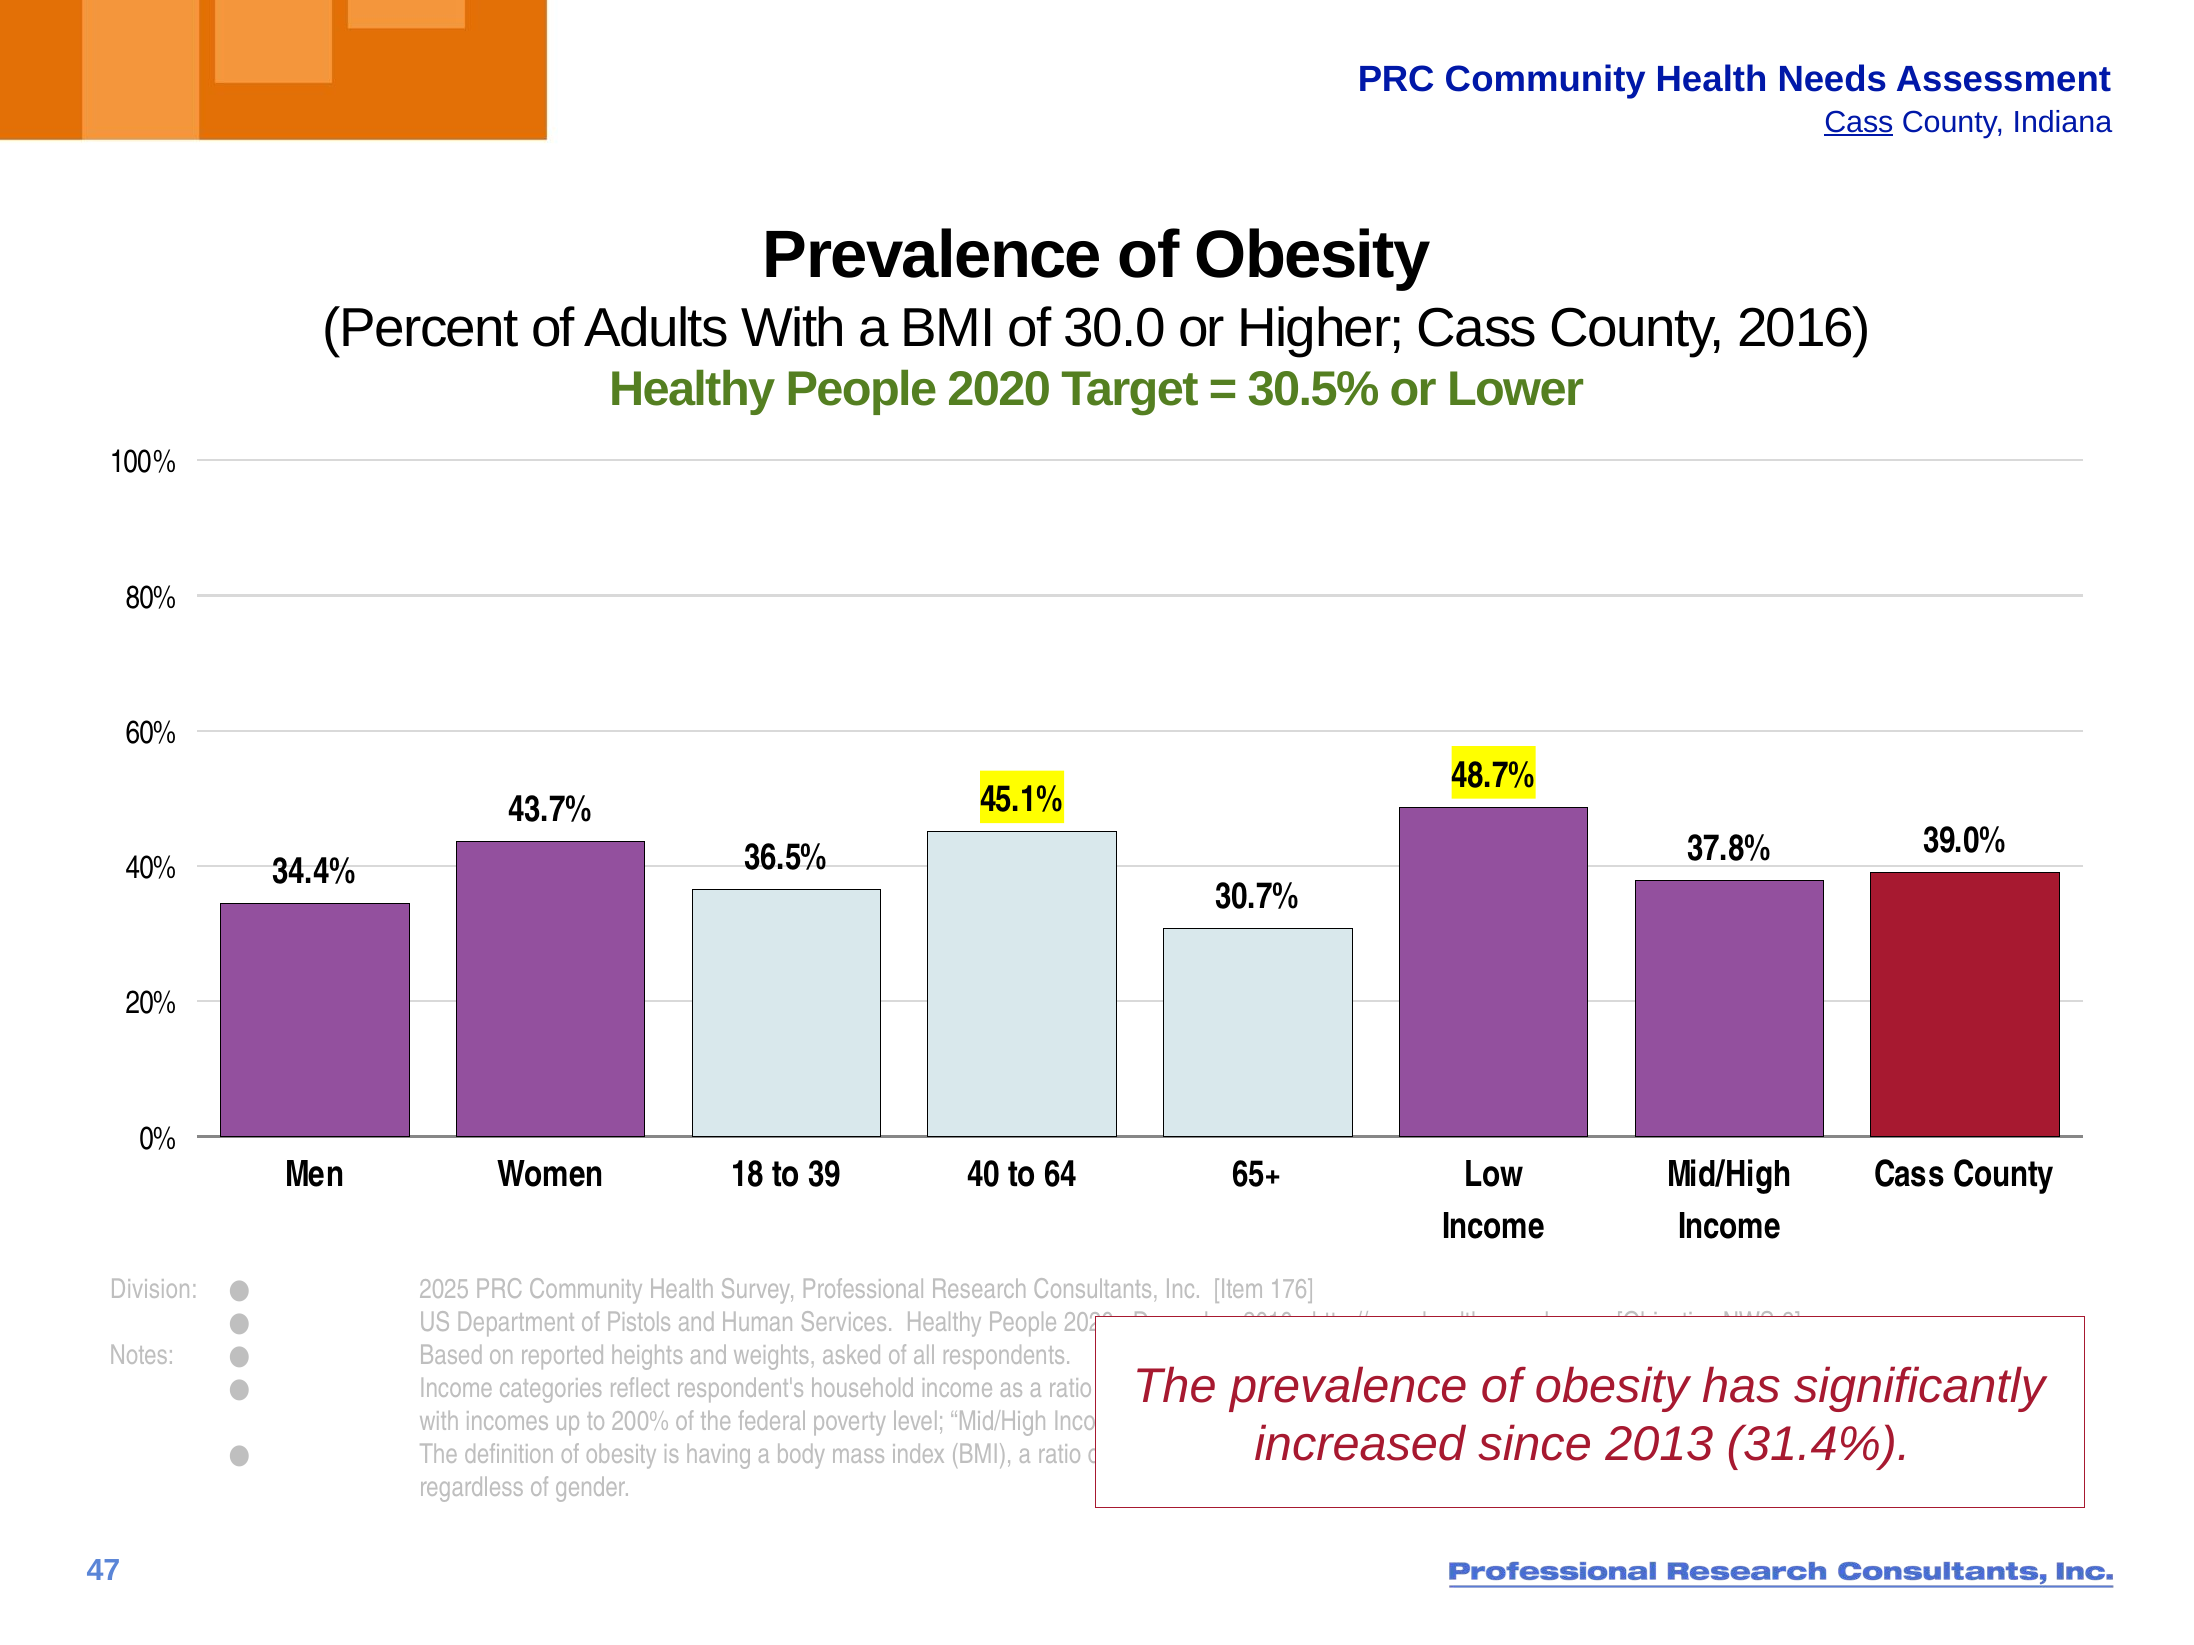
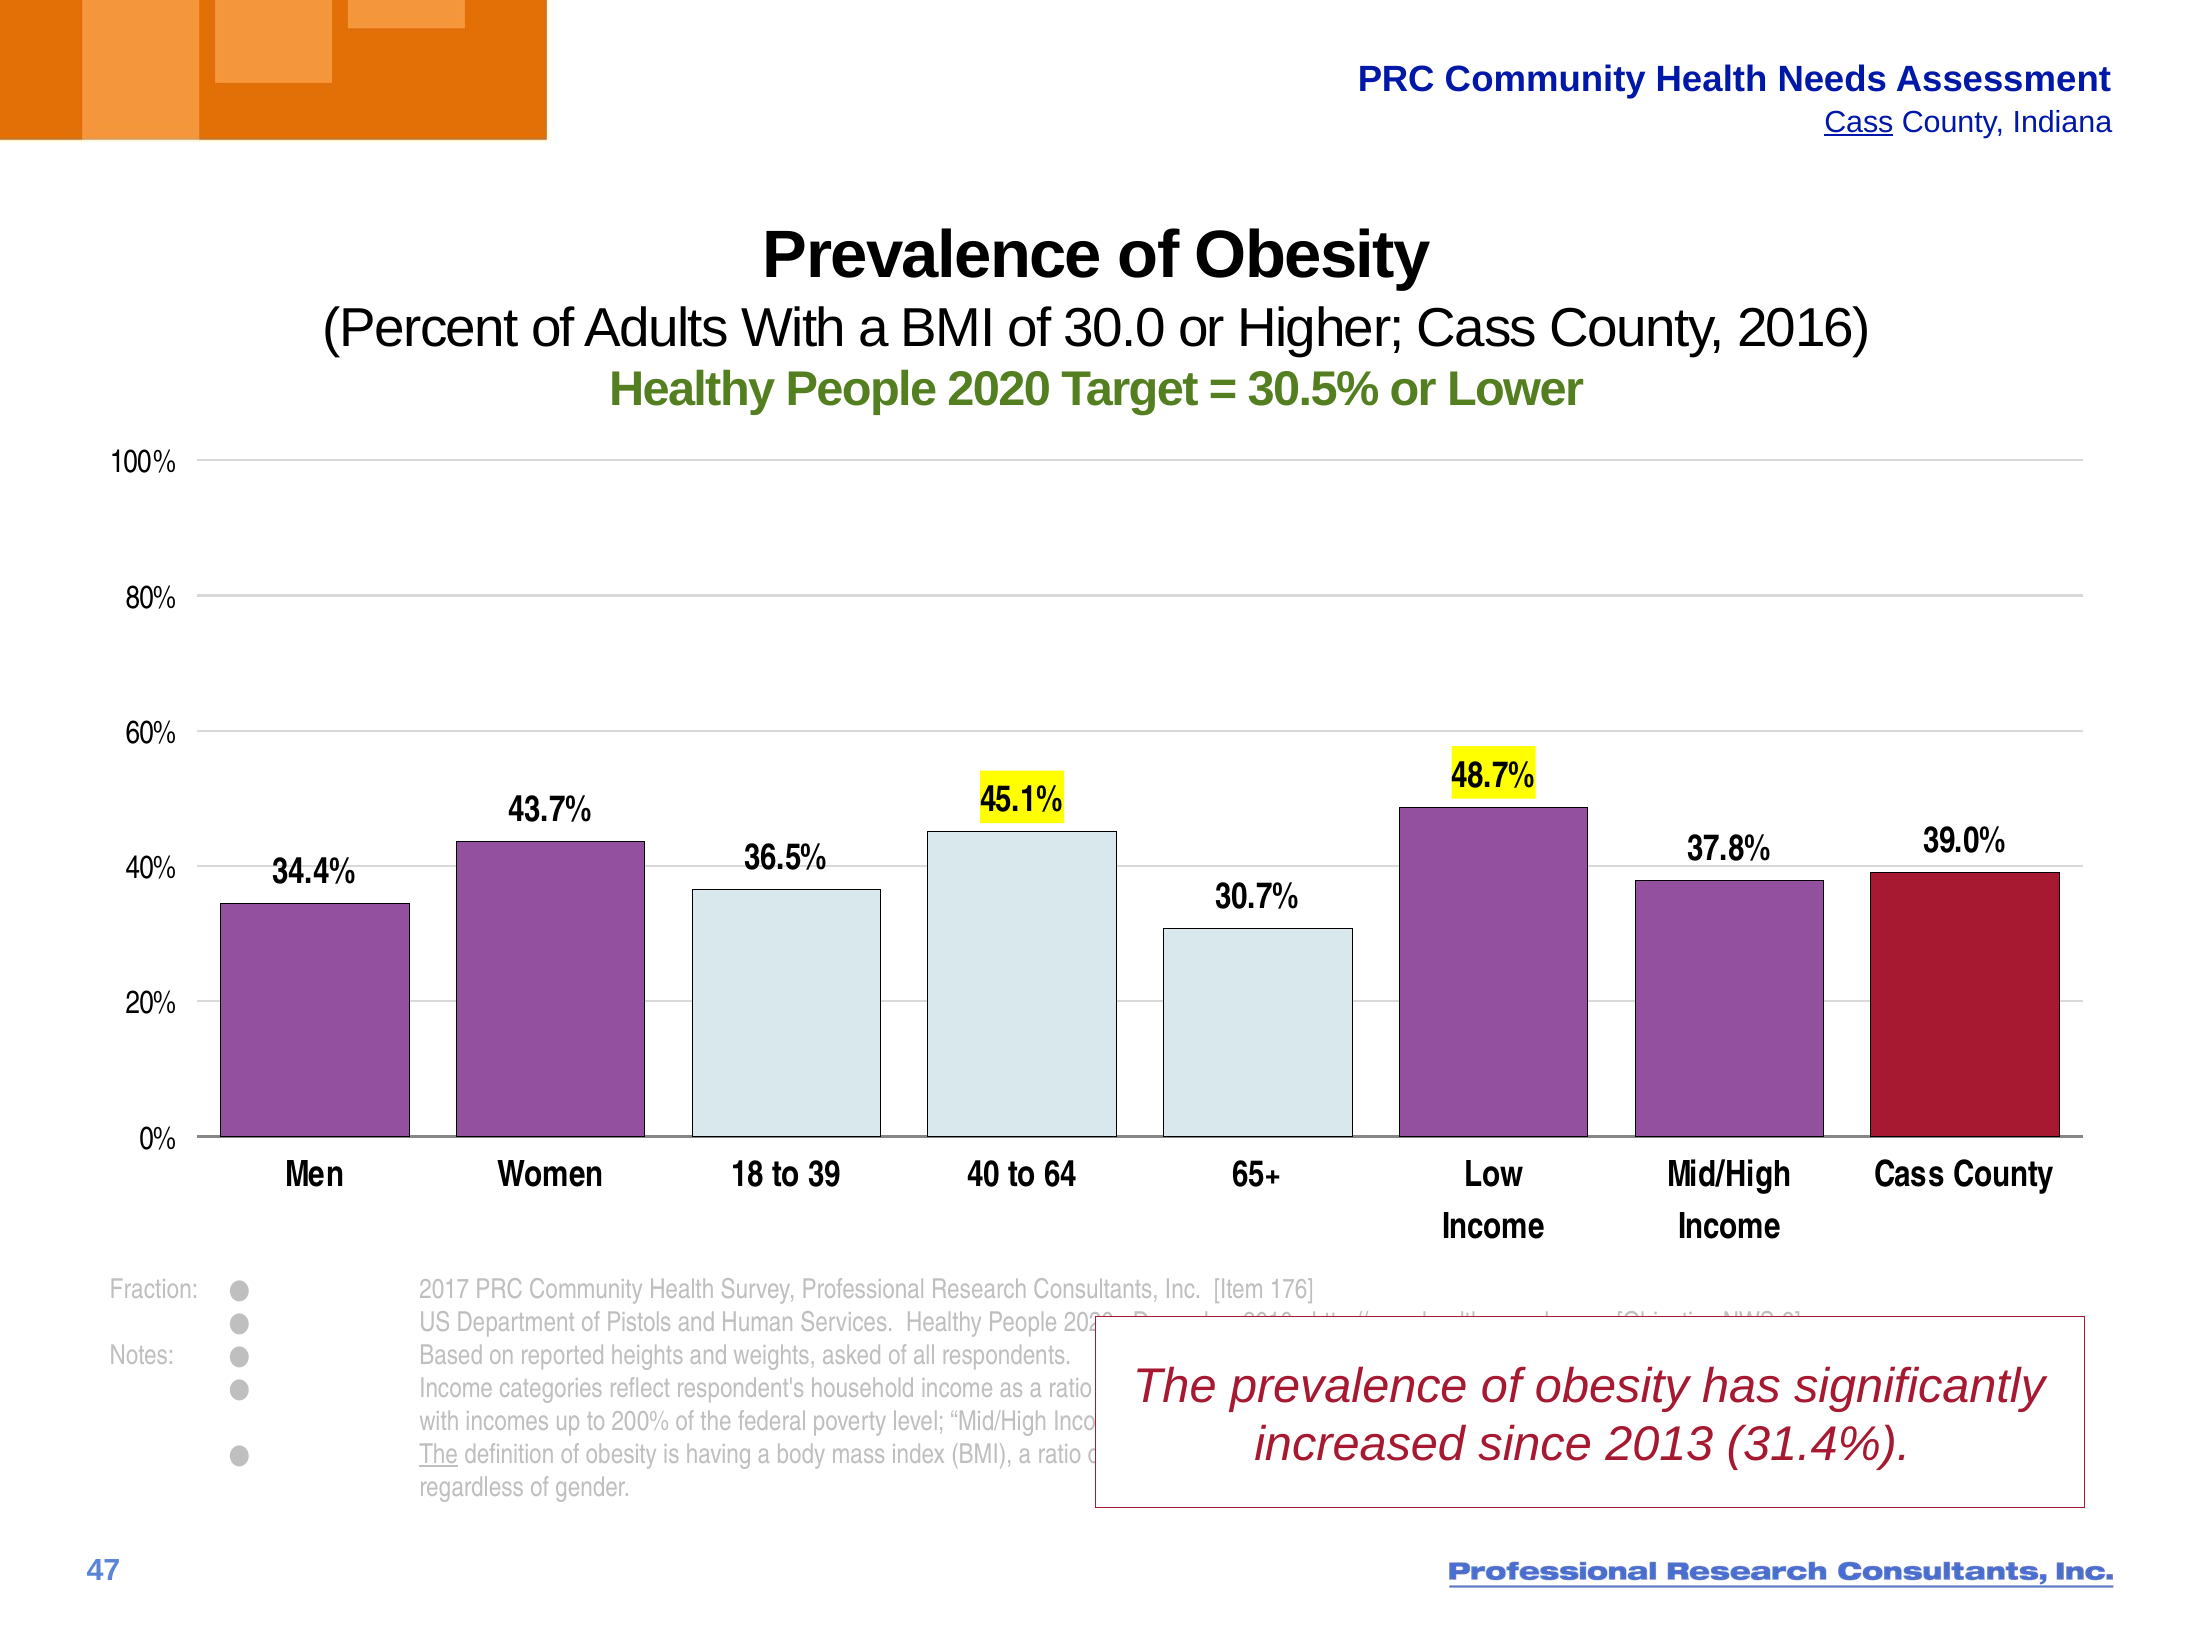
Division: Division -> Fraction
2025: 2025 -> 2017
The at (439, 1455) underline: none -> present
